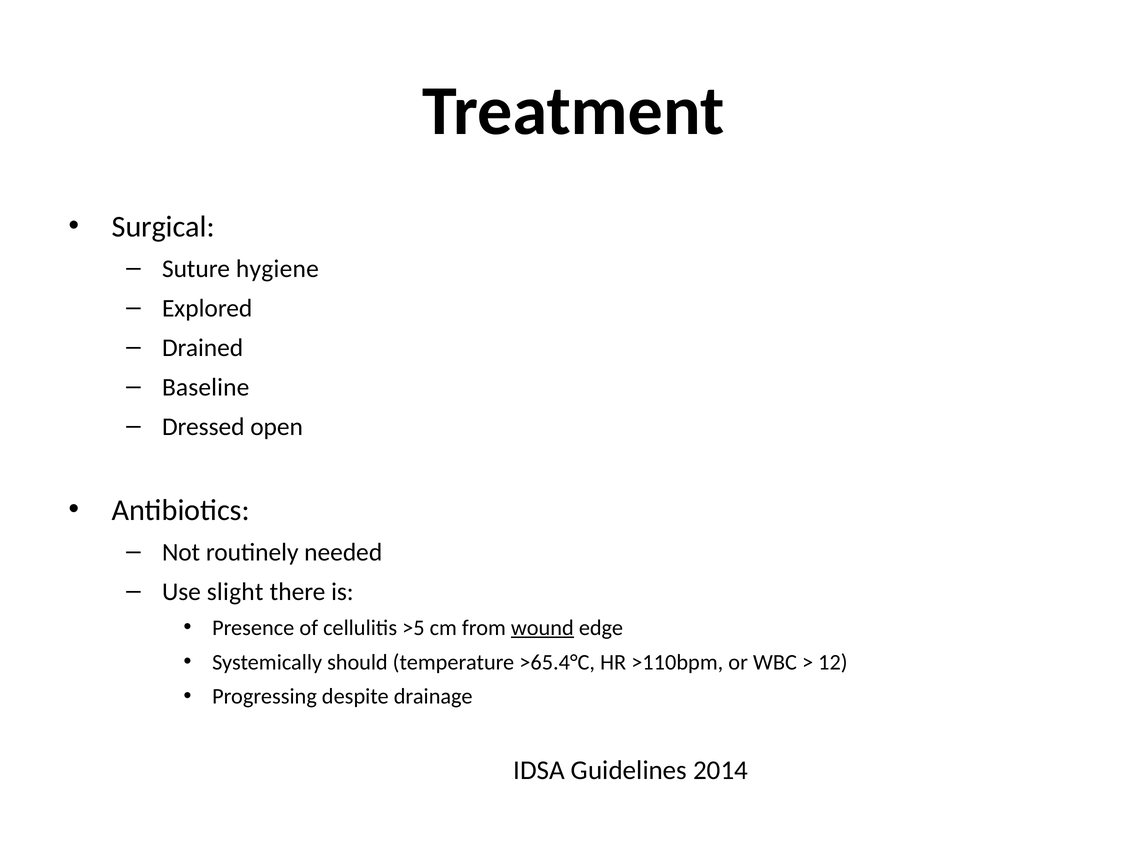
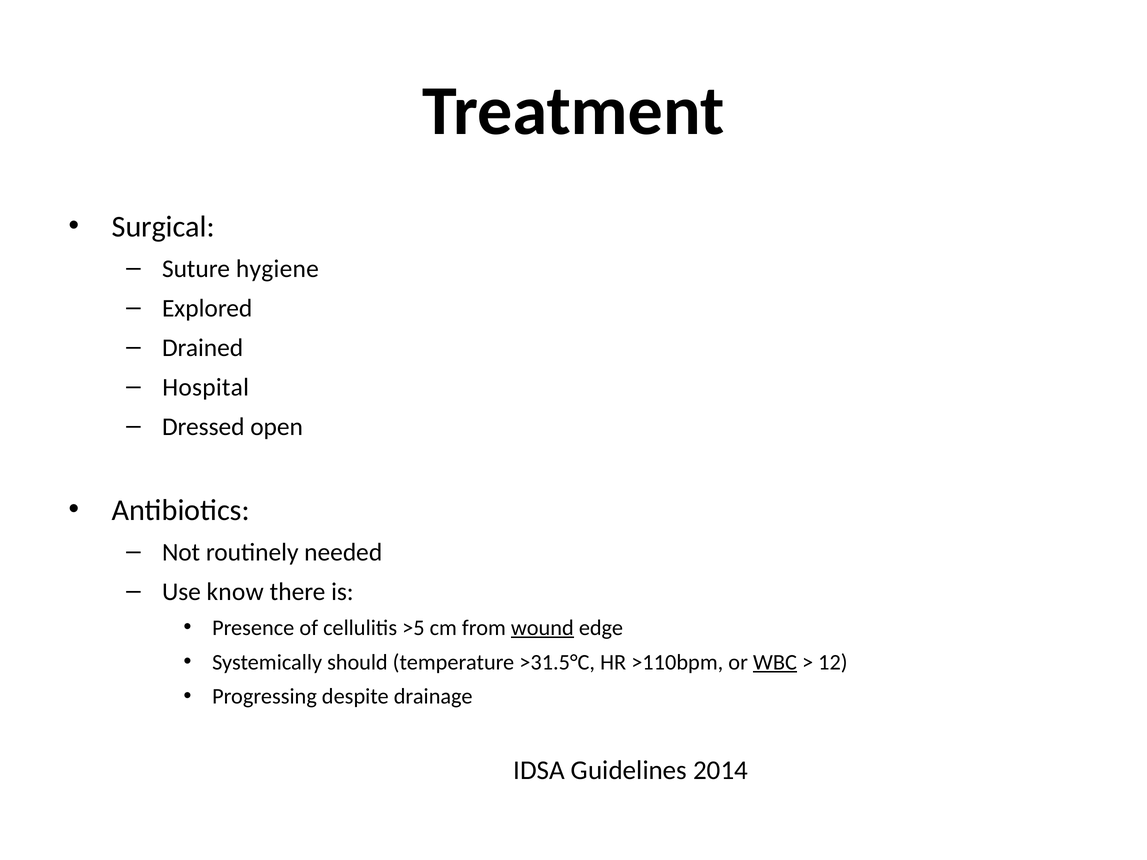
Baseline: Baseline -> Hospital
slight: slight -> know
>65.4°C: >65.4°C -> >31.5°C
WBC underline: none -> present
